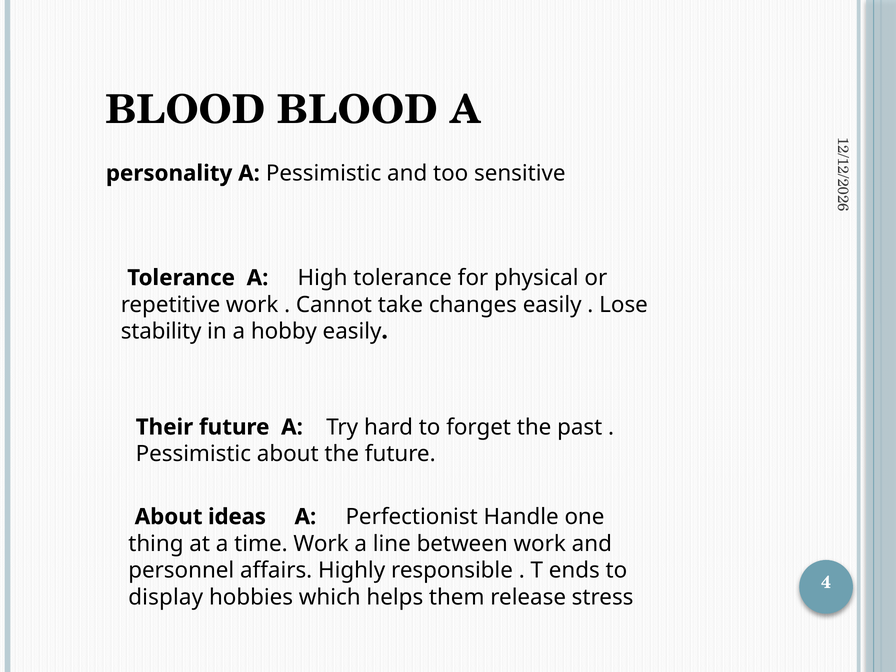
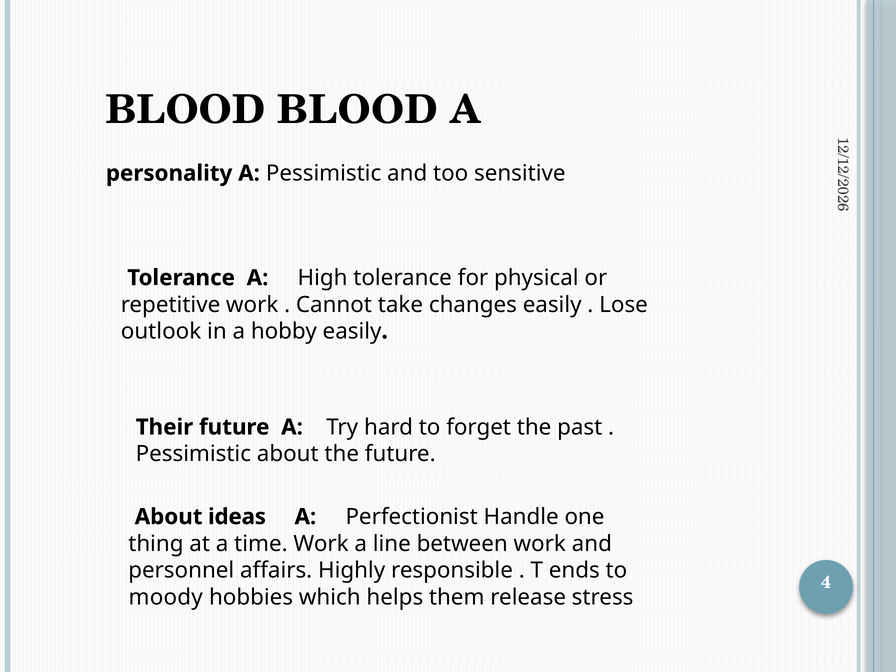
stability: stability -> outlook
display: display -> moody
